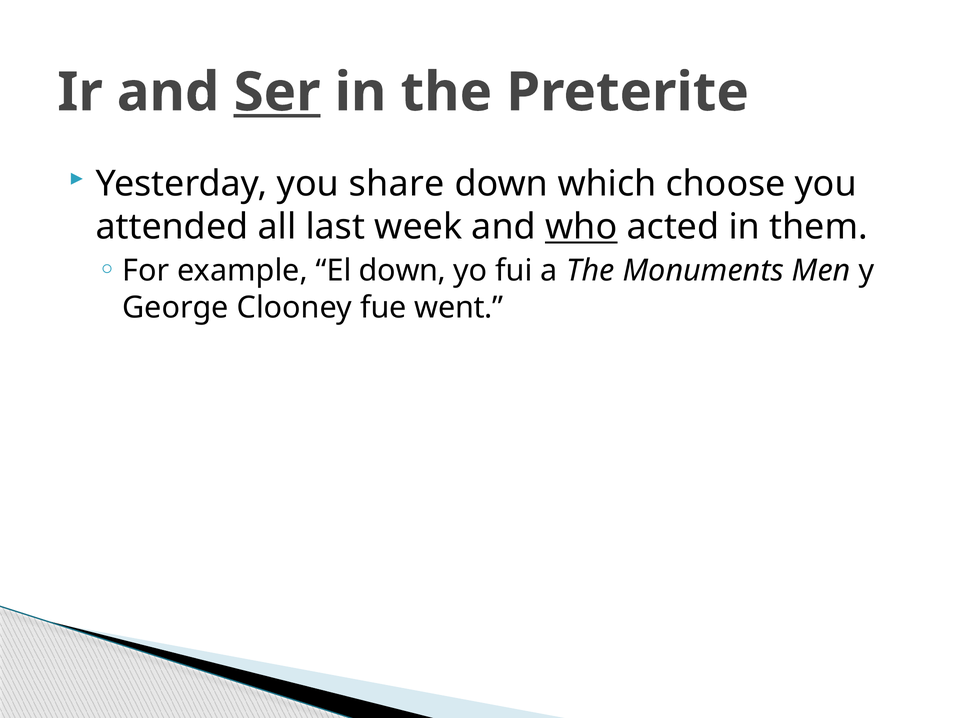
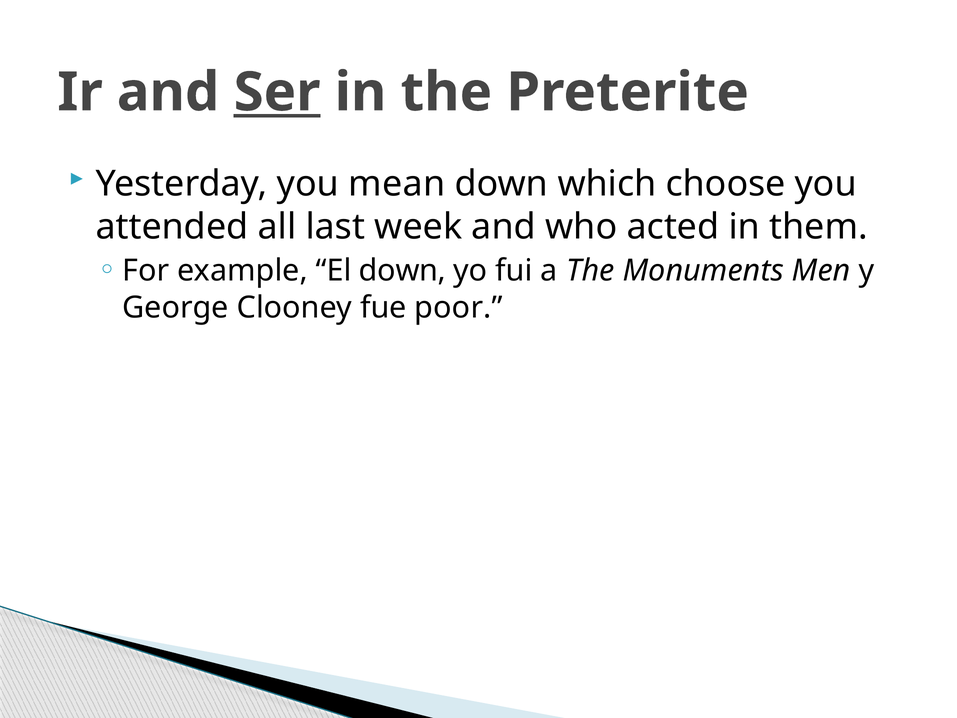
share: share -> mean
who underline: present -> none
went: went -> poor
